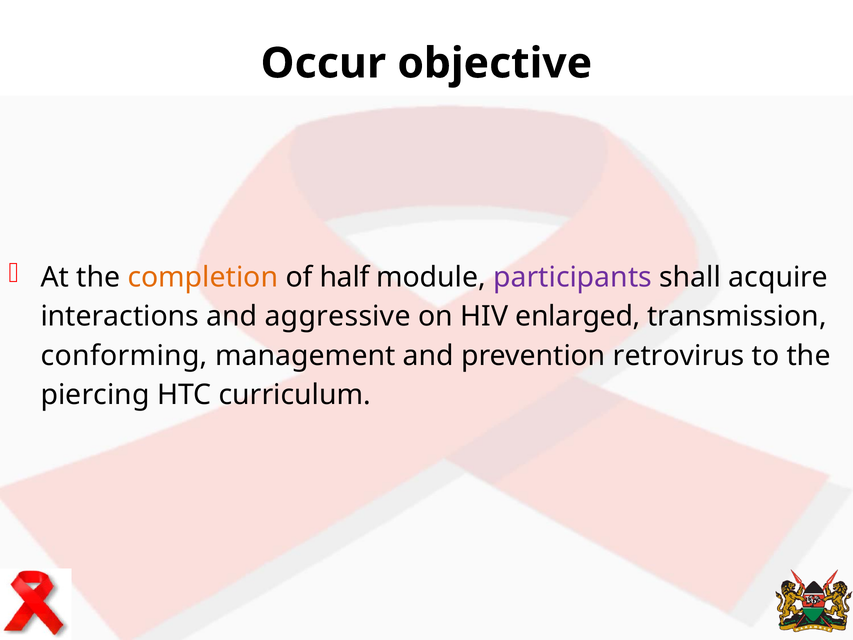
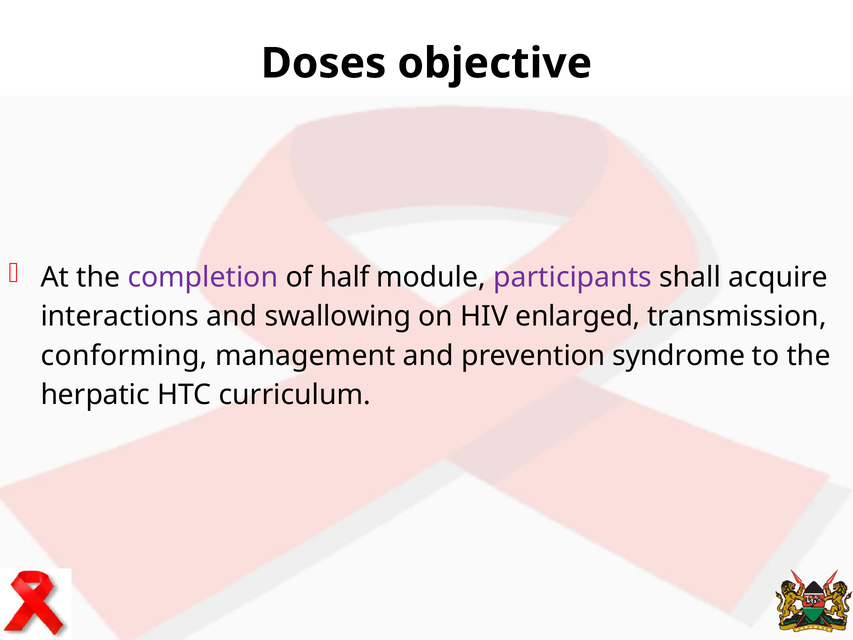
Occur: Occur -> Doses
completion colour: orange -> purple
aggressive: aggressive -> swallowing
retrovirus: retrovirus -> syndrome
piercing: piercing -> herpatic
